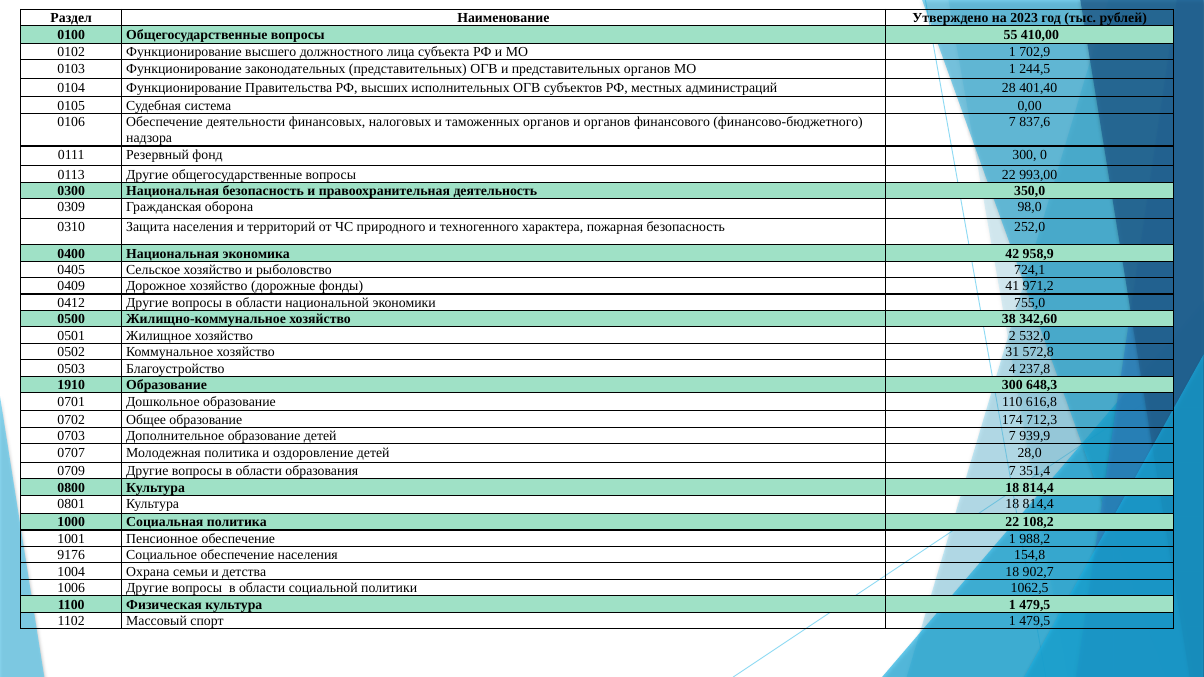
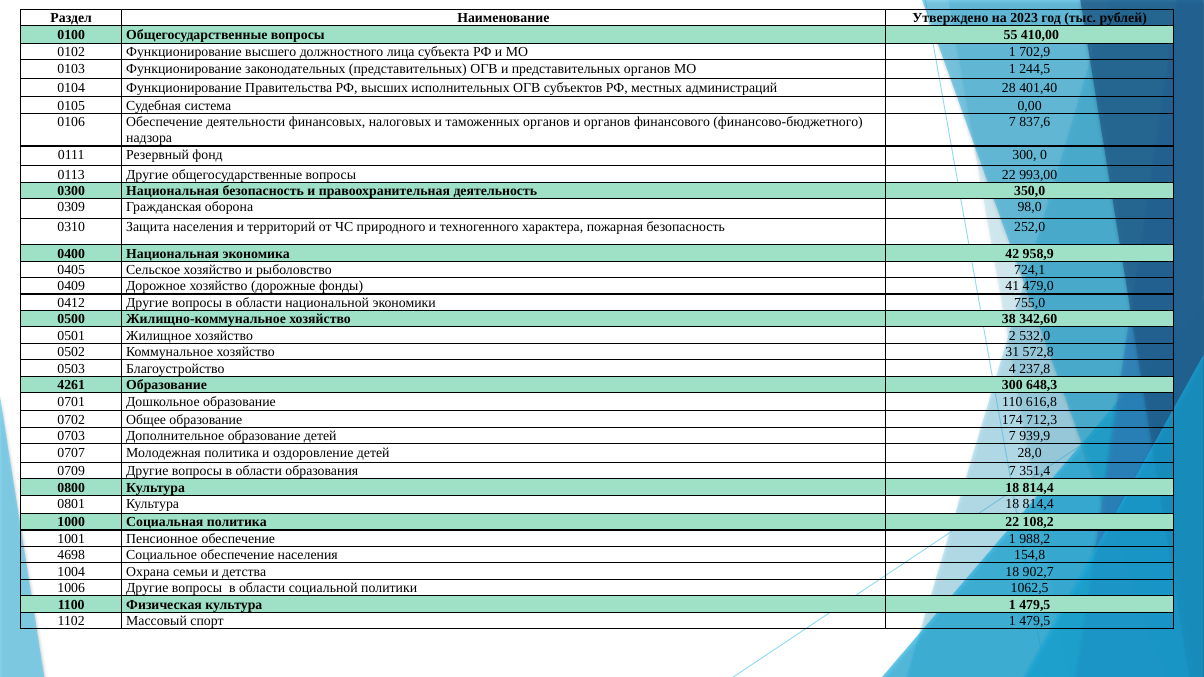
971,2: 971,2 -> 479,0
1910: 1910 -> 4261
9176: 9176 -> 4698
